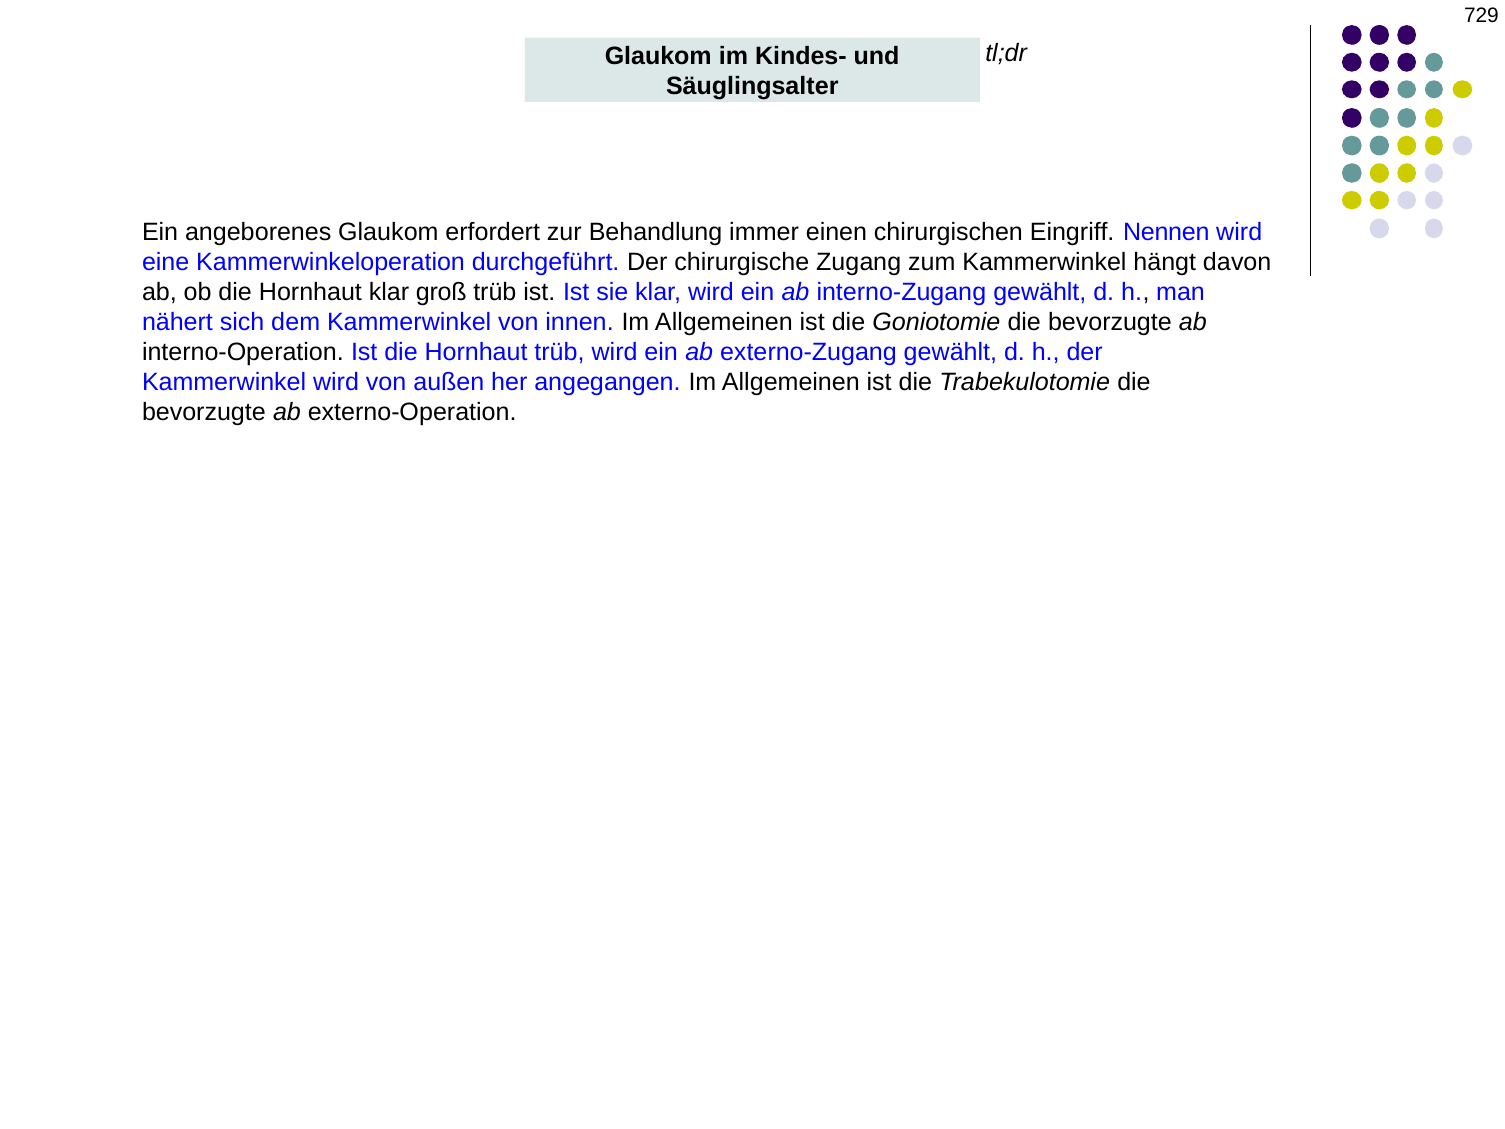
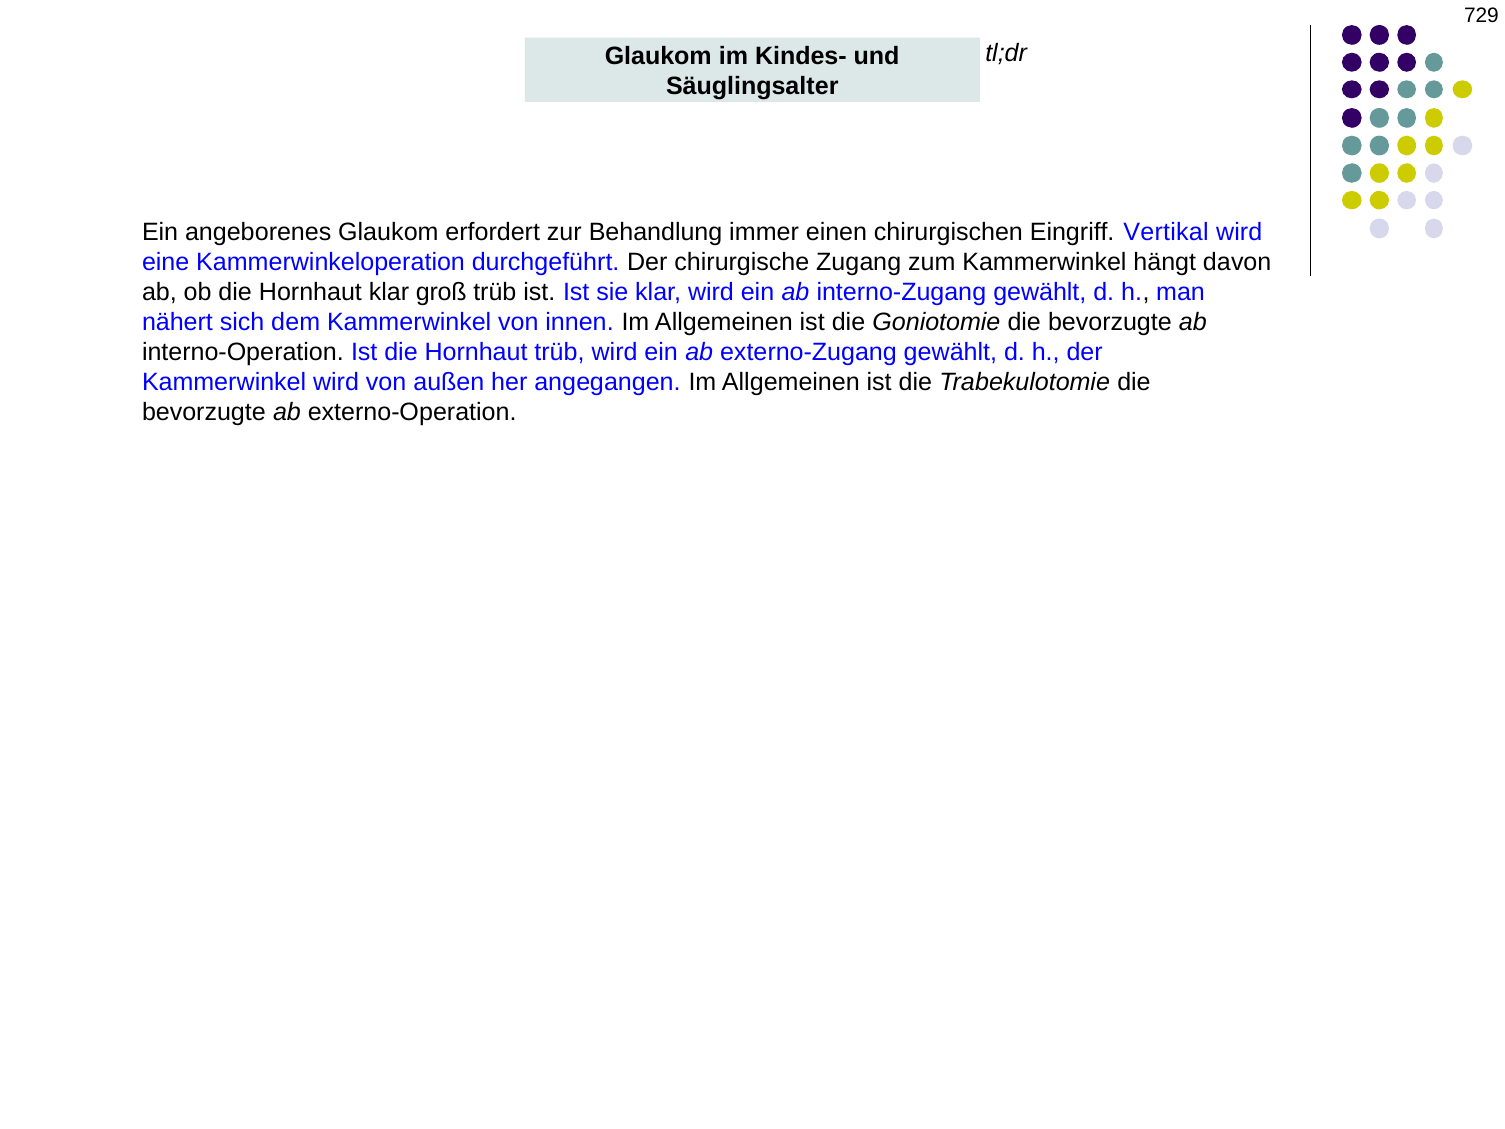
Nennen: Nennen -> Vertikal
